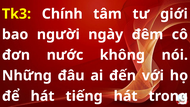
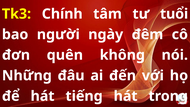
giới: giới -> tuổi
nước: nước -> quên
